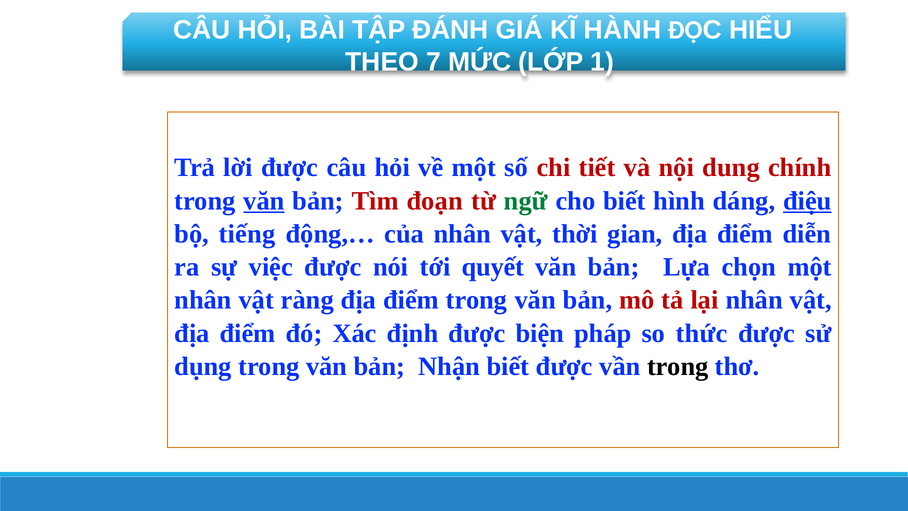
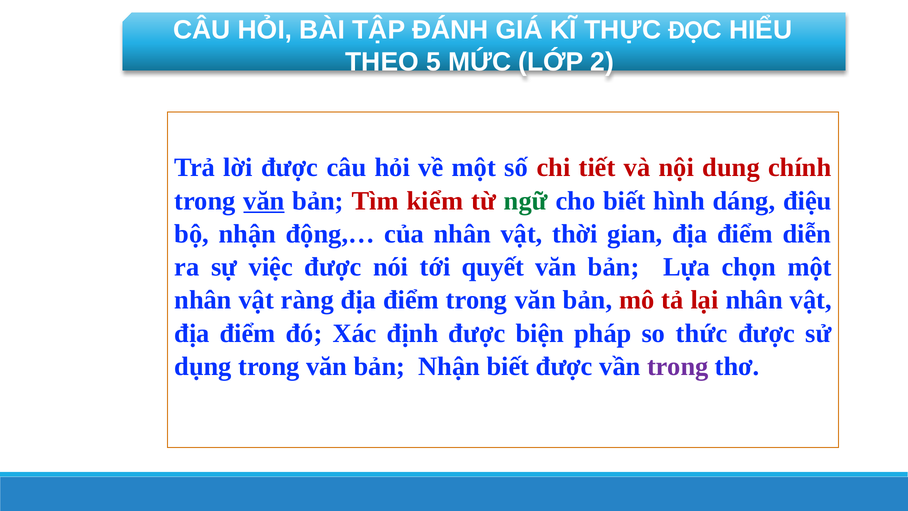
HÀNH: HÀNH -> THỰC
7: 7 -> 5
LỚP 1: 1 -> 2
đoạn: đoạn -> kiểm
điệu underline: present -> none
bộ tiếng: tiếng -> nhận
trong at (678, 366) colour: black -> purple
